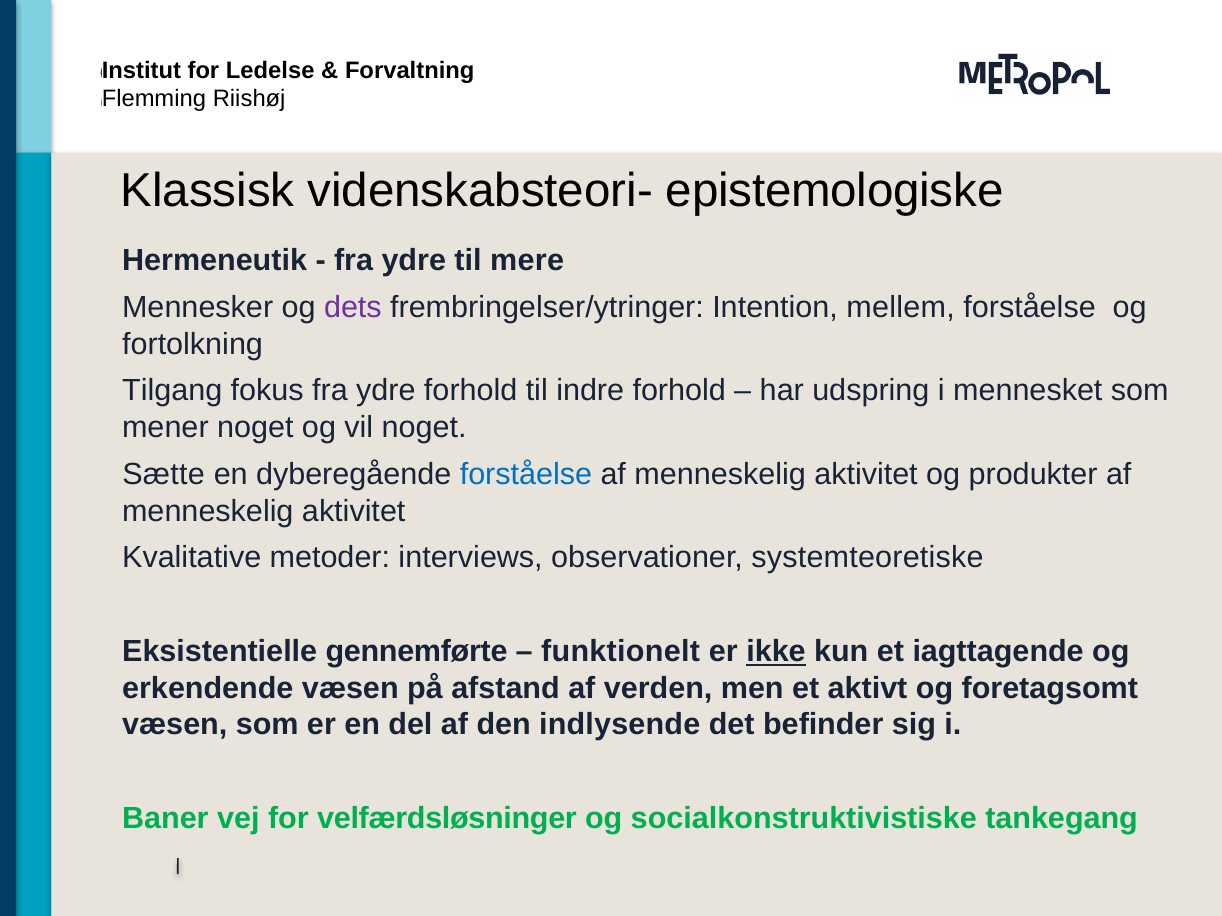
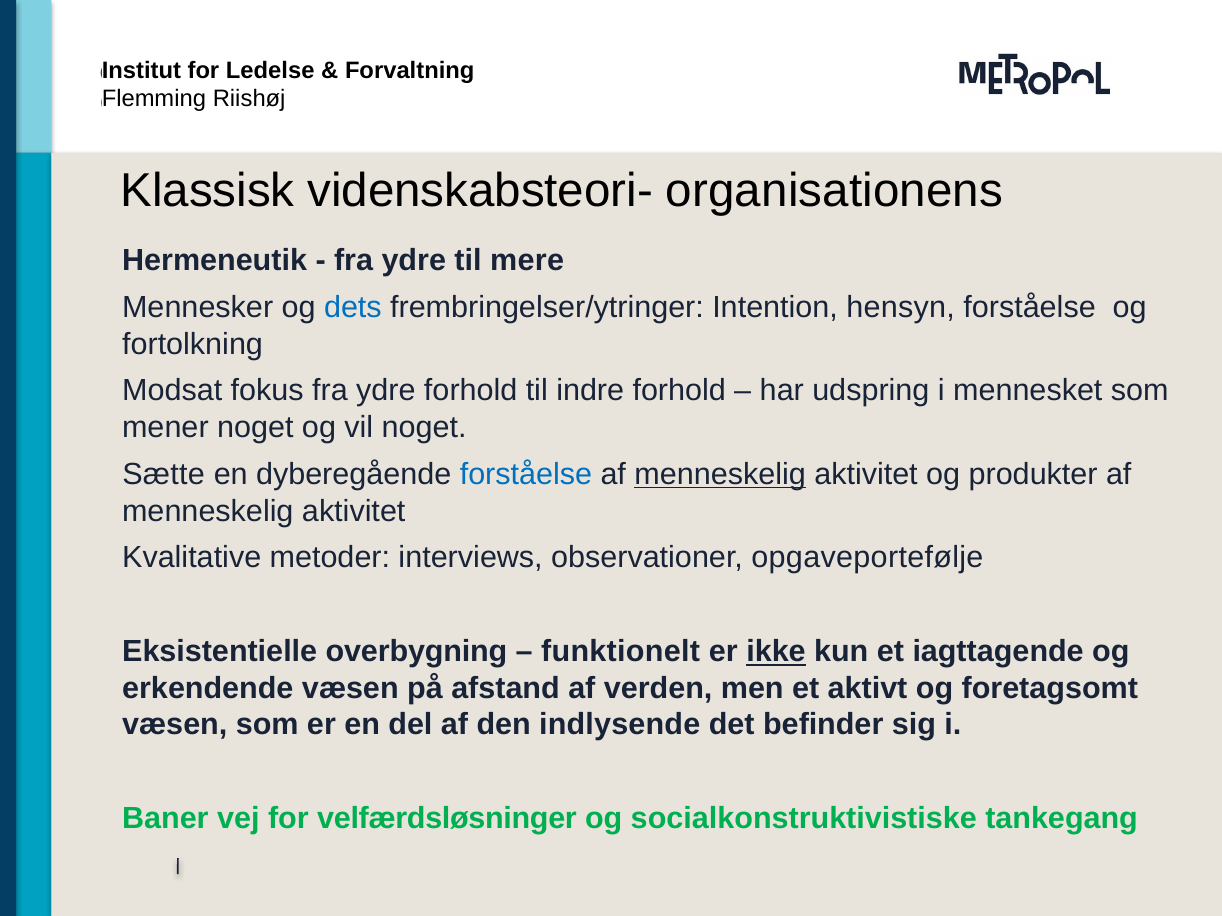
epistemologiske: epistemologiske -> organisationens
dets colour: purple -> blue
mellem: mellem -> hensyn
Tilgang: Tilgang -> Modsat
menneskelig at (720, 475) underline: none -> present
systemteoretiske: systemteoretiske -> opgaveportefølje
gennemførte: gennemførte -> overbygning
